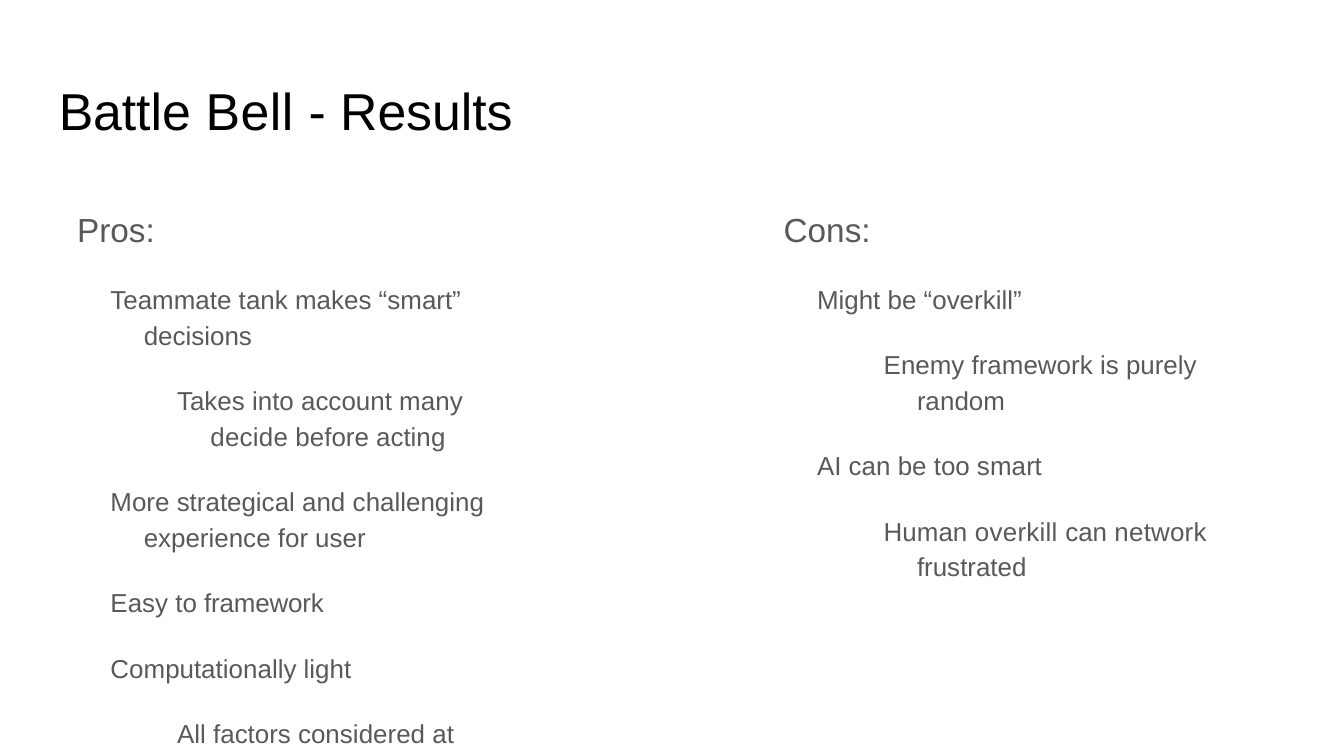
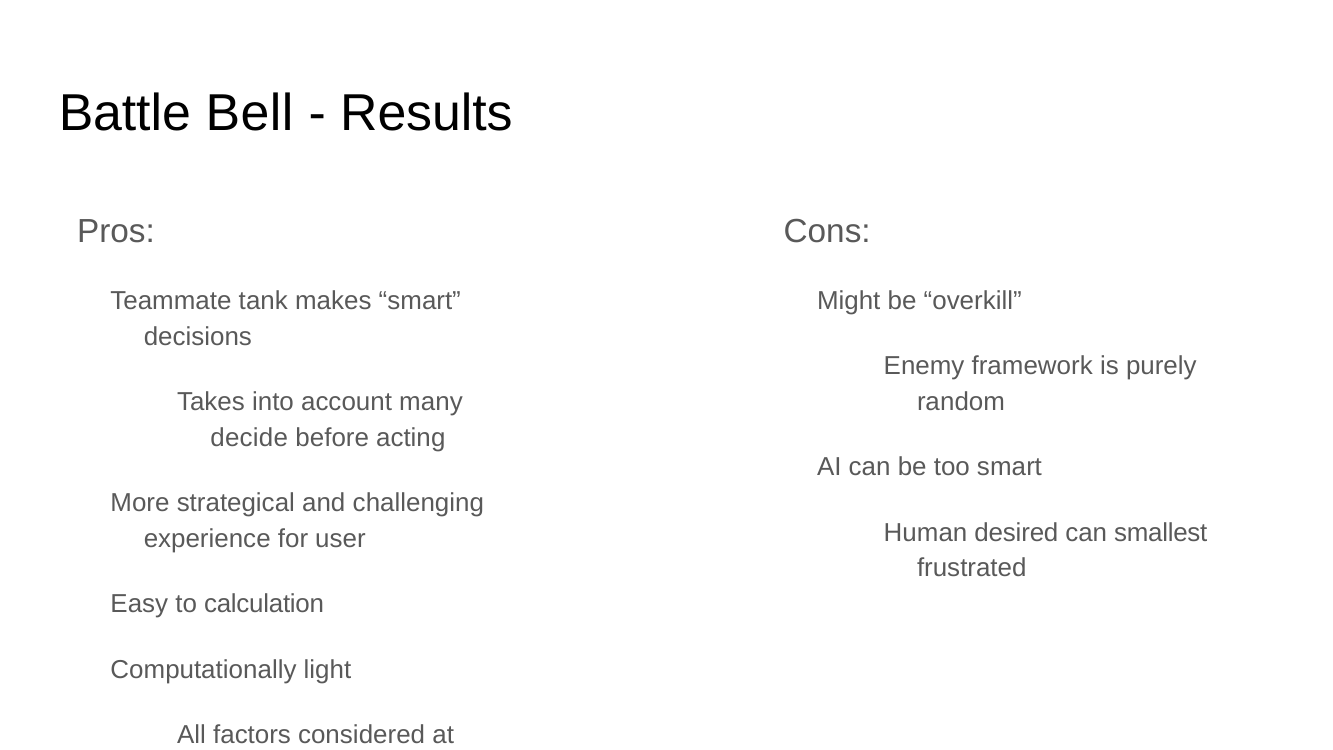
Human overkill: overkill -> desired
network: network -> smallest
to framework: framework -> calculation
